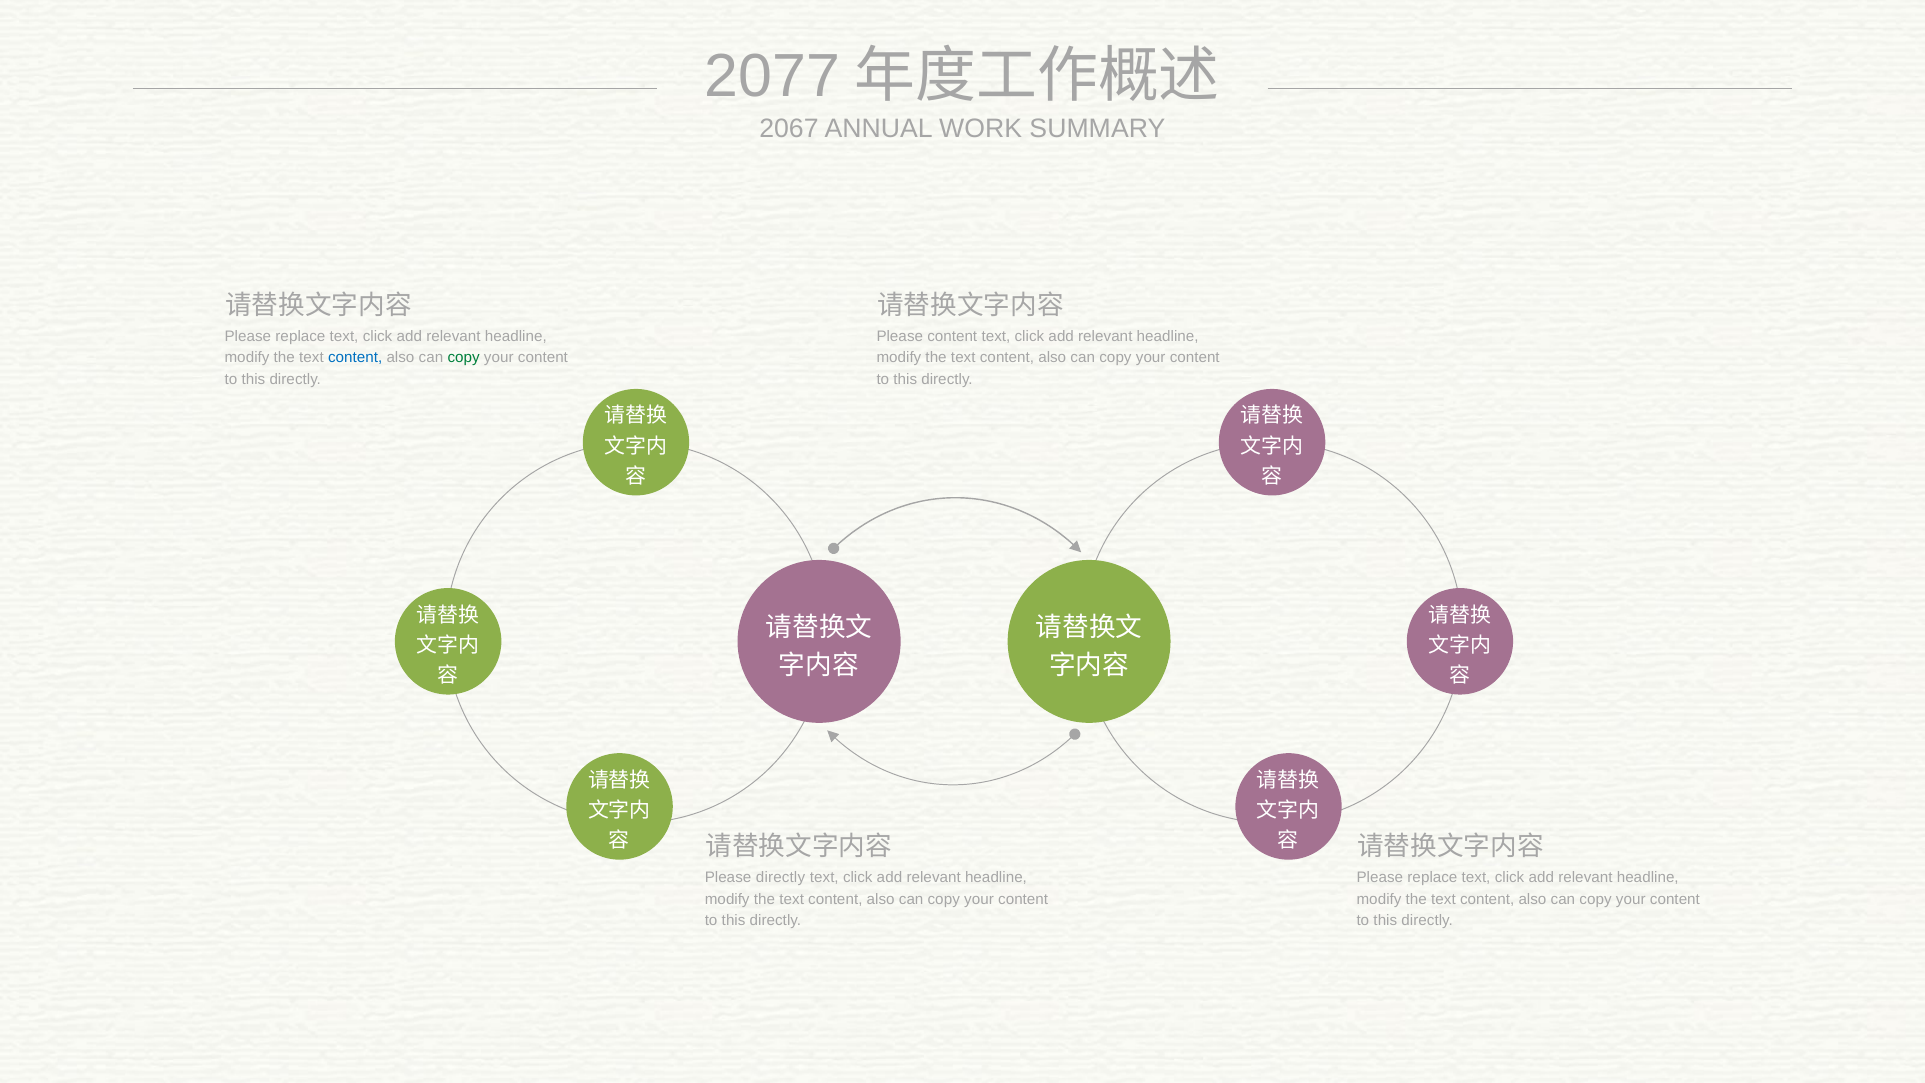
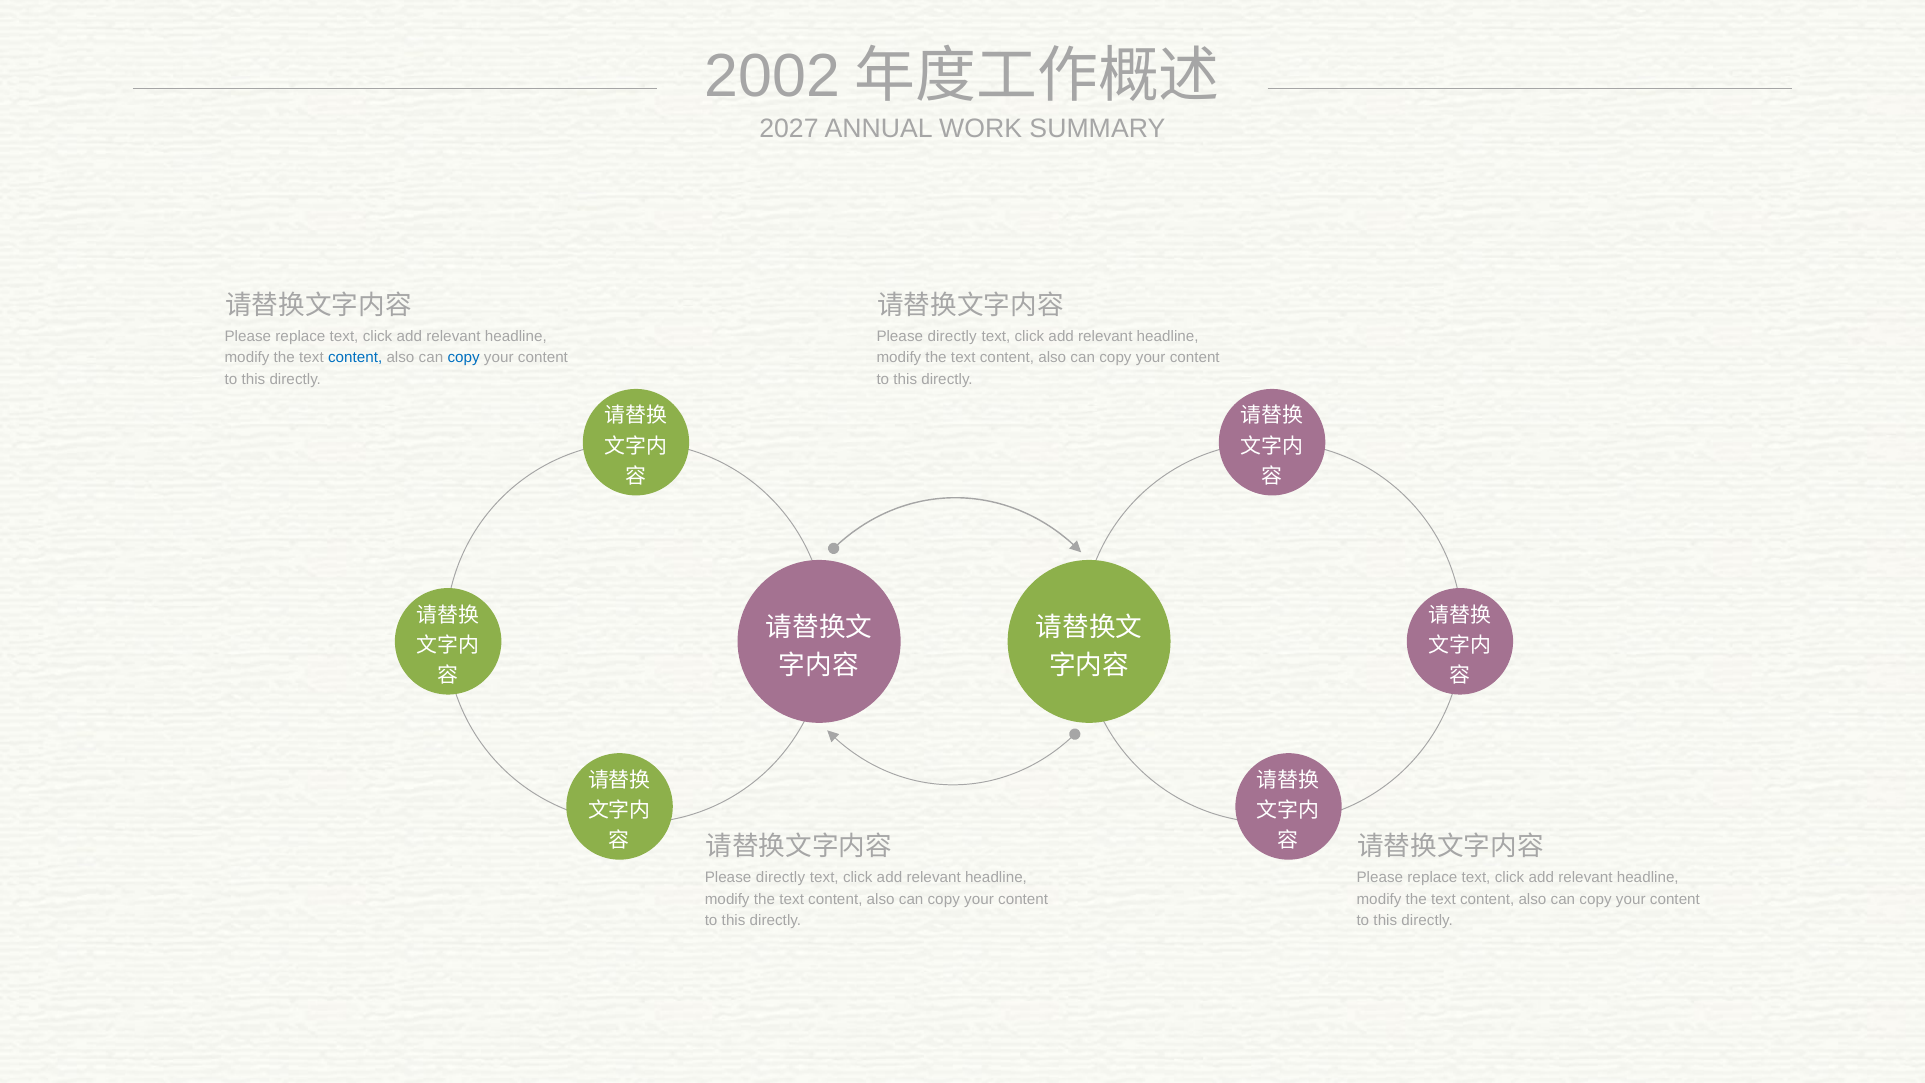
2077: 2077 -> 2002
2067: 2067 -> 2027
content at (952, 336): content -> directly
copy at (464, 358) colour: green -> blue
